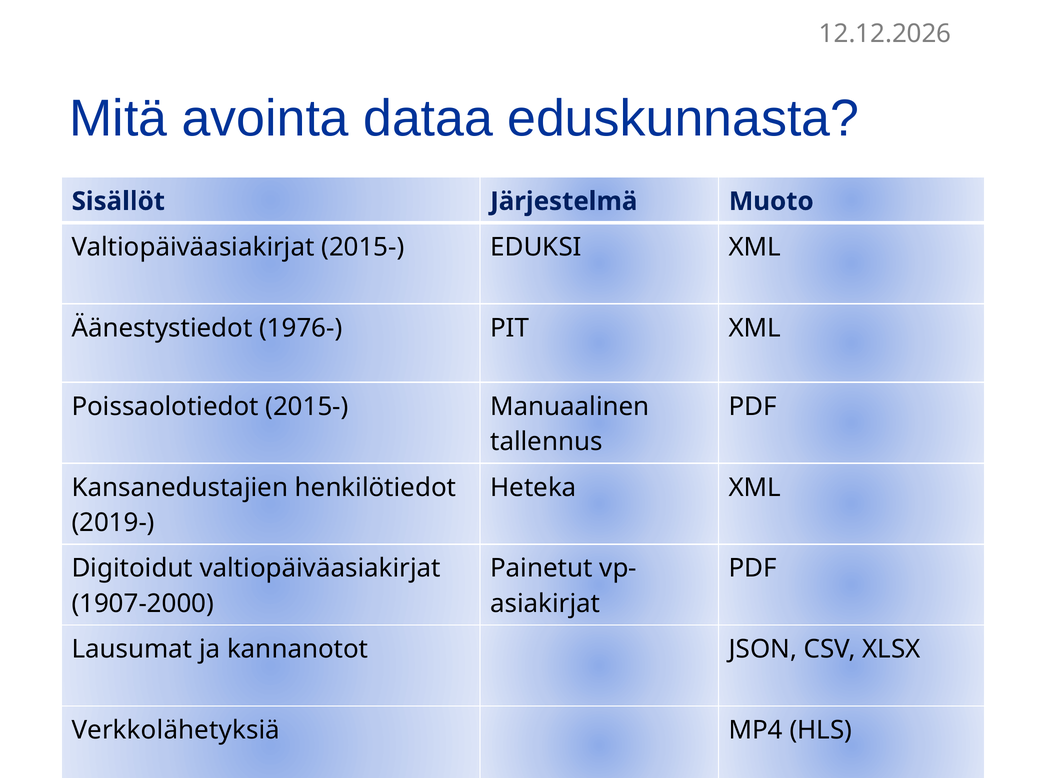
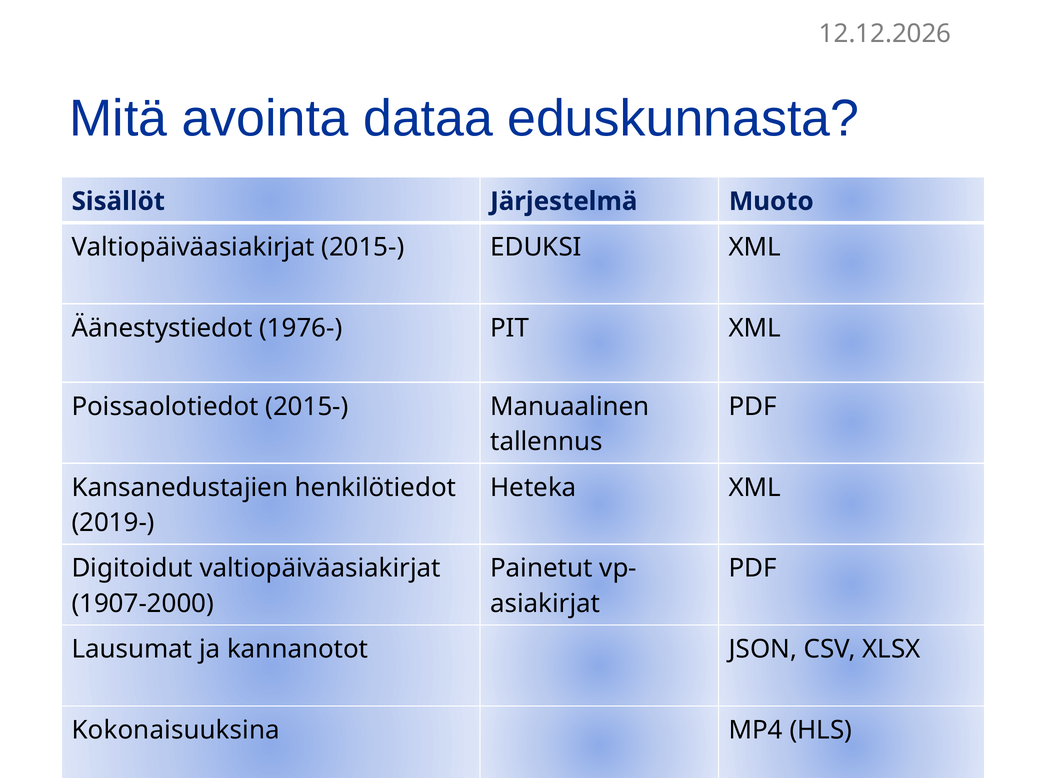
Verkkolähetyksiä: Verkkolähetyksiä -> Kokonaisuuksina
